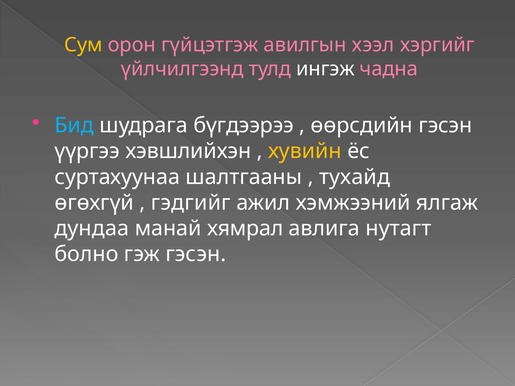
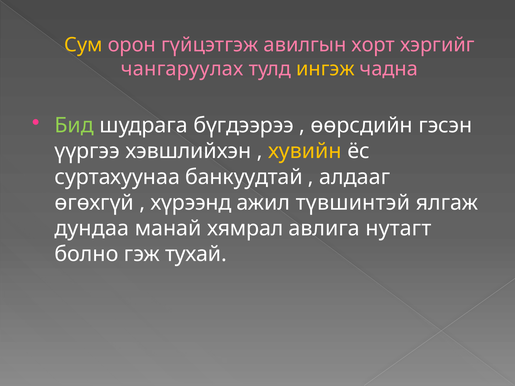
хээл: хээл -> хорт
үйлчилгээнд: үйлчилгээнд -> чангаруулах
ингэж colour: white -> yellow
Бид colour: light blue -> light green
шалтгааны: шалтгааны -> банкуудтай
тухайд: тухайд -> алдааг
гэдгийг: гэдгийг -> хүрээнд
хэмжээний: хэмжээний -> түвшинтэй
гэж гэсэн: гэсэн -> тухай
